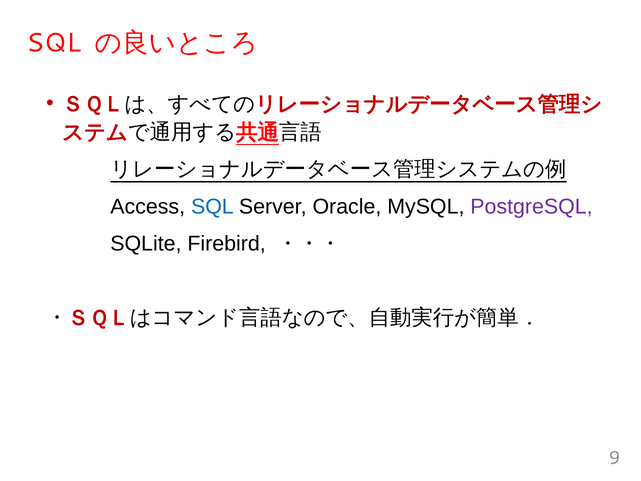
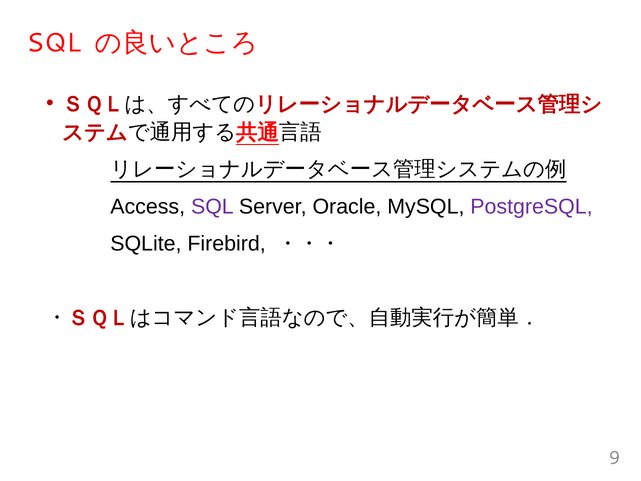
SQL at (212, 206) colour: blue -> purple
